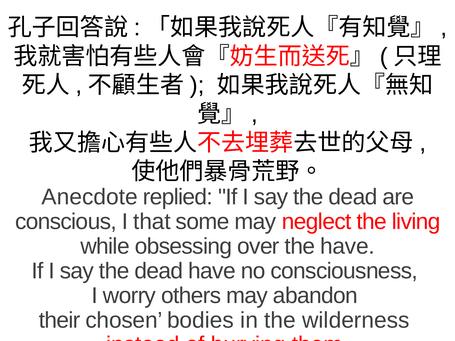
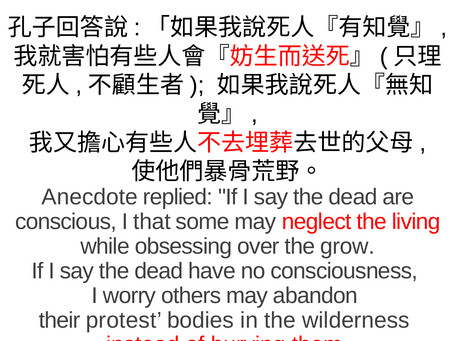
the have: have -> grow
chosen: chosen -> protest
